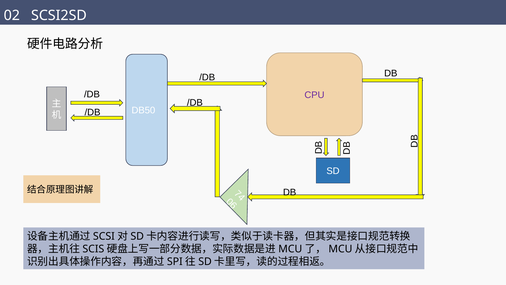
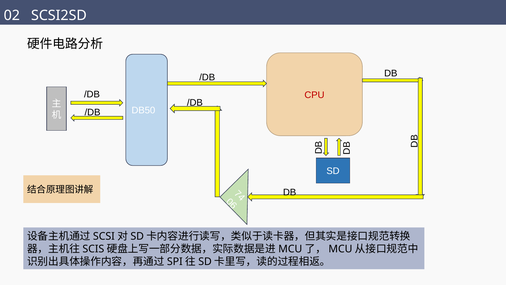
CPU colour: purple -> red
